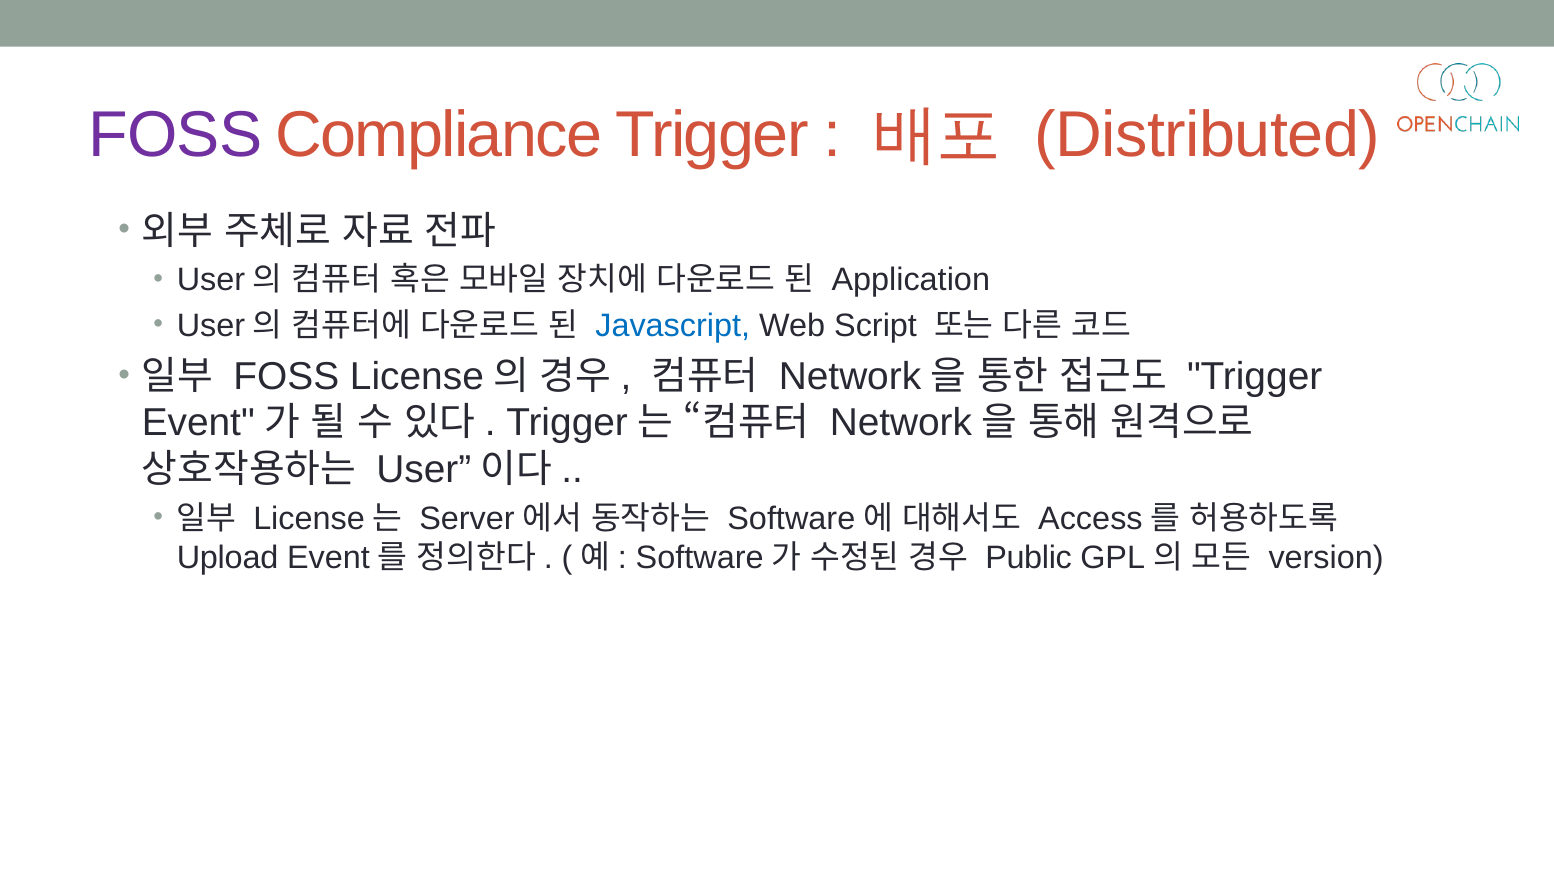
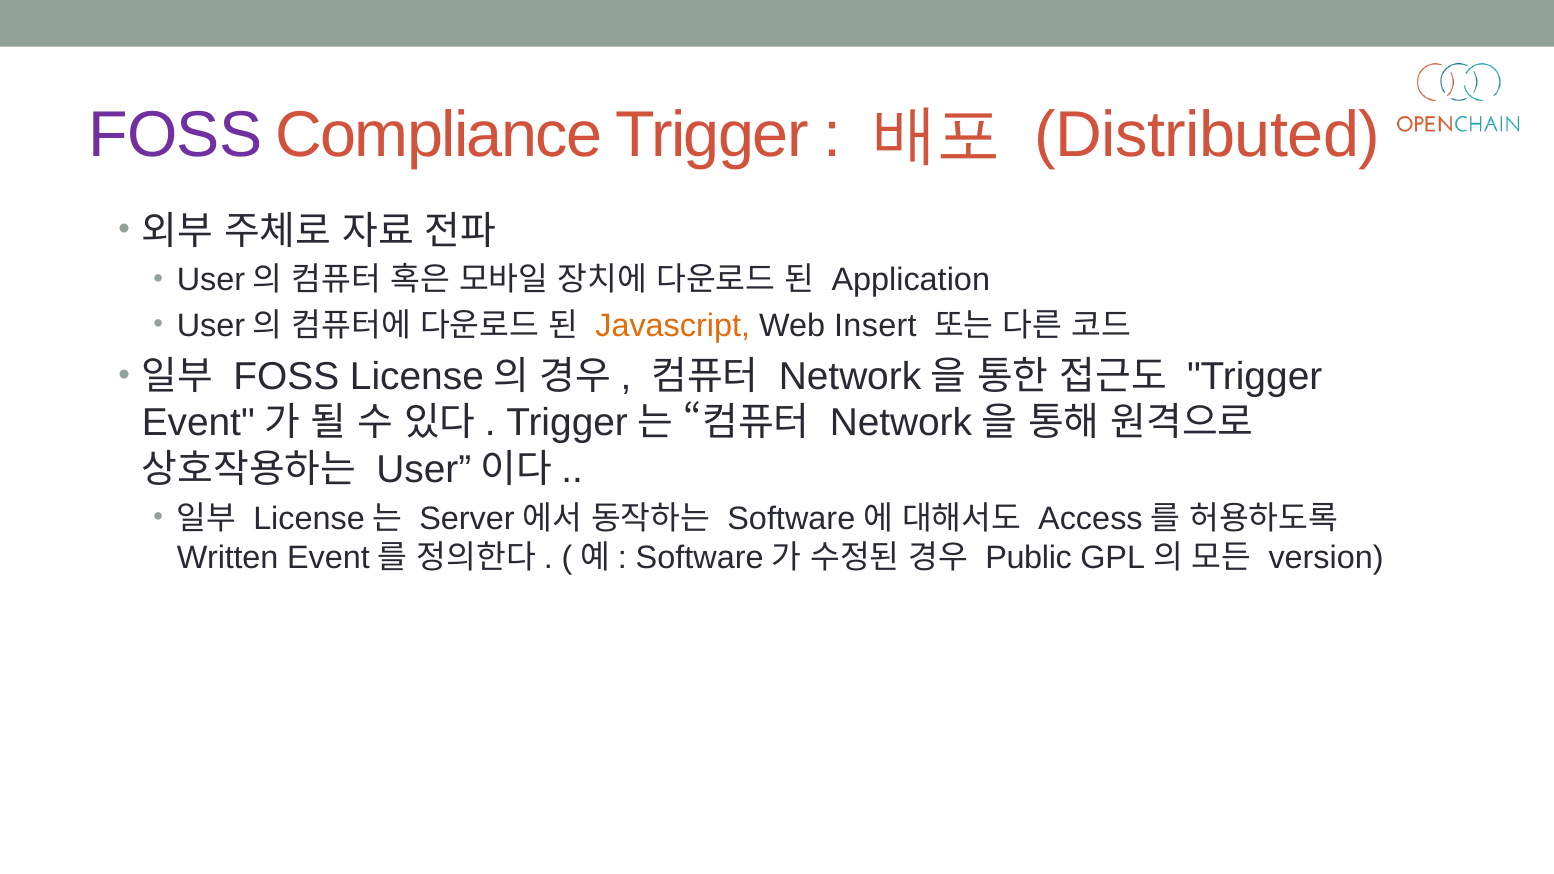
Javascript colour: blue -> orange
Script: Script -> Insert
Upload: Upload -> Written
